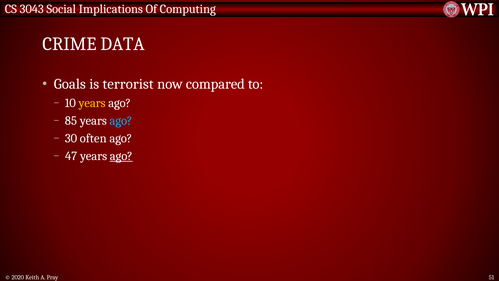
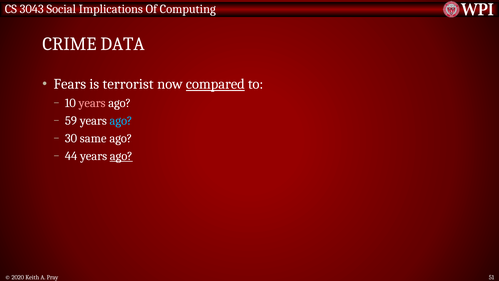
Goals: Goals -> Fears
compared underline: none -> present
years at (92, 103) colour: yellow -> pink
85: 85 -> 59
often: often -> same
47: 47 -> 44
